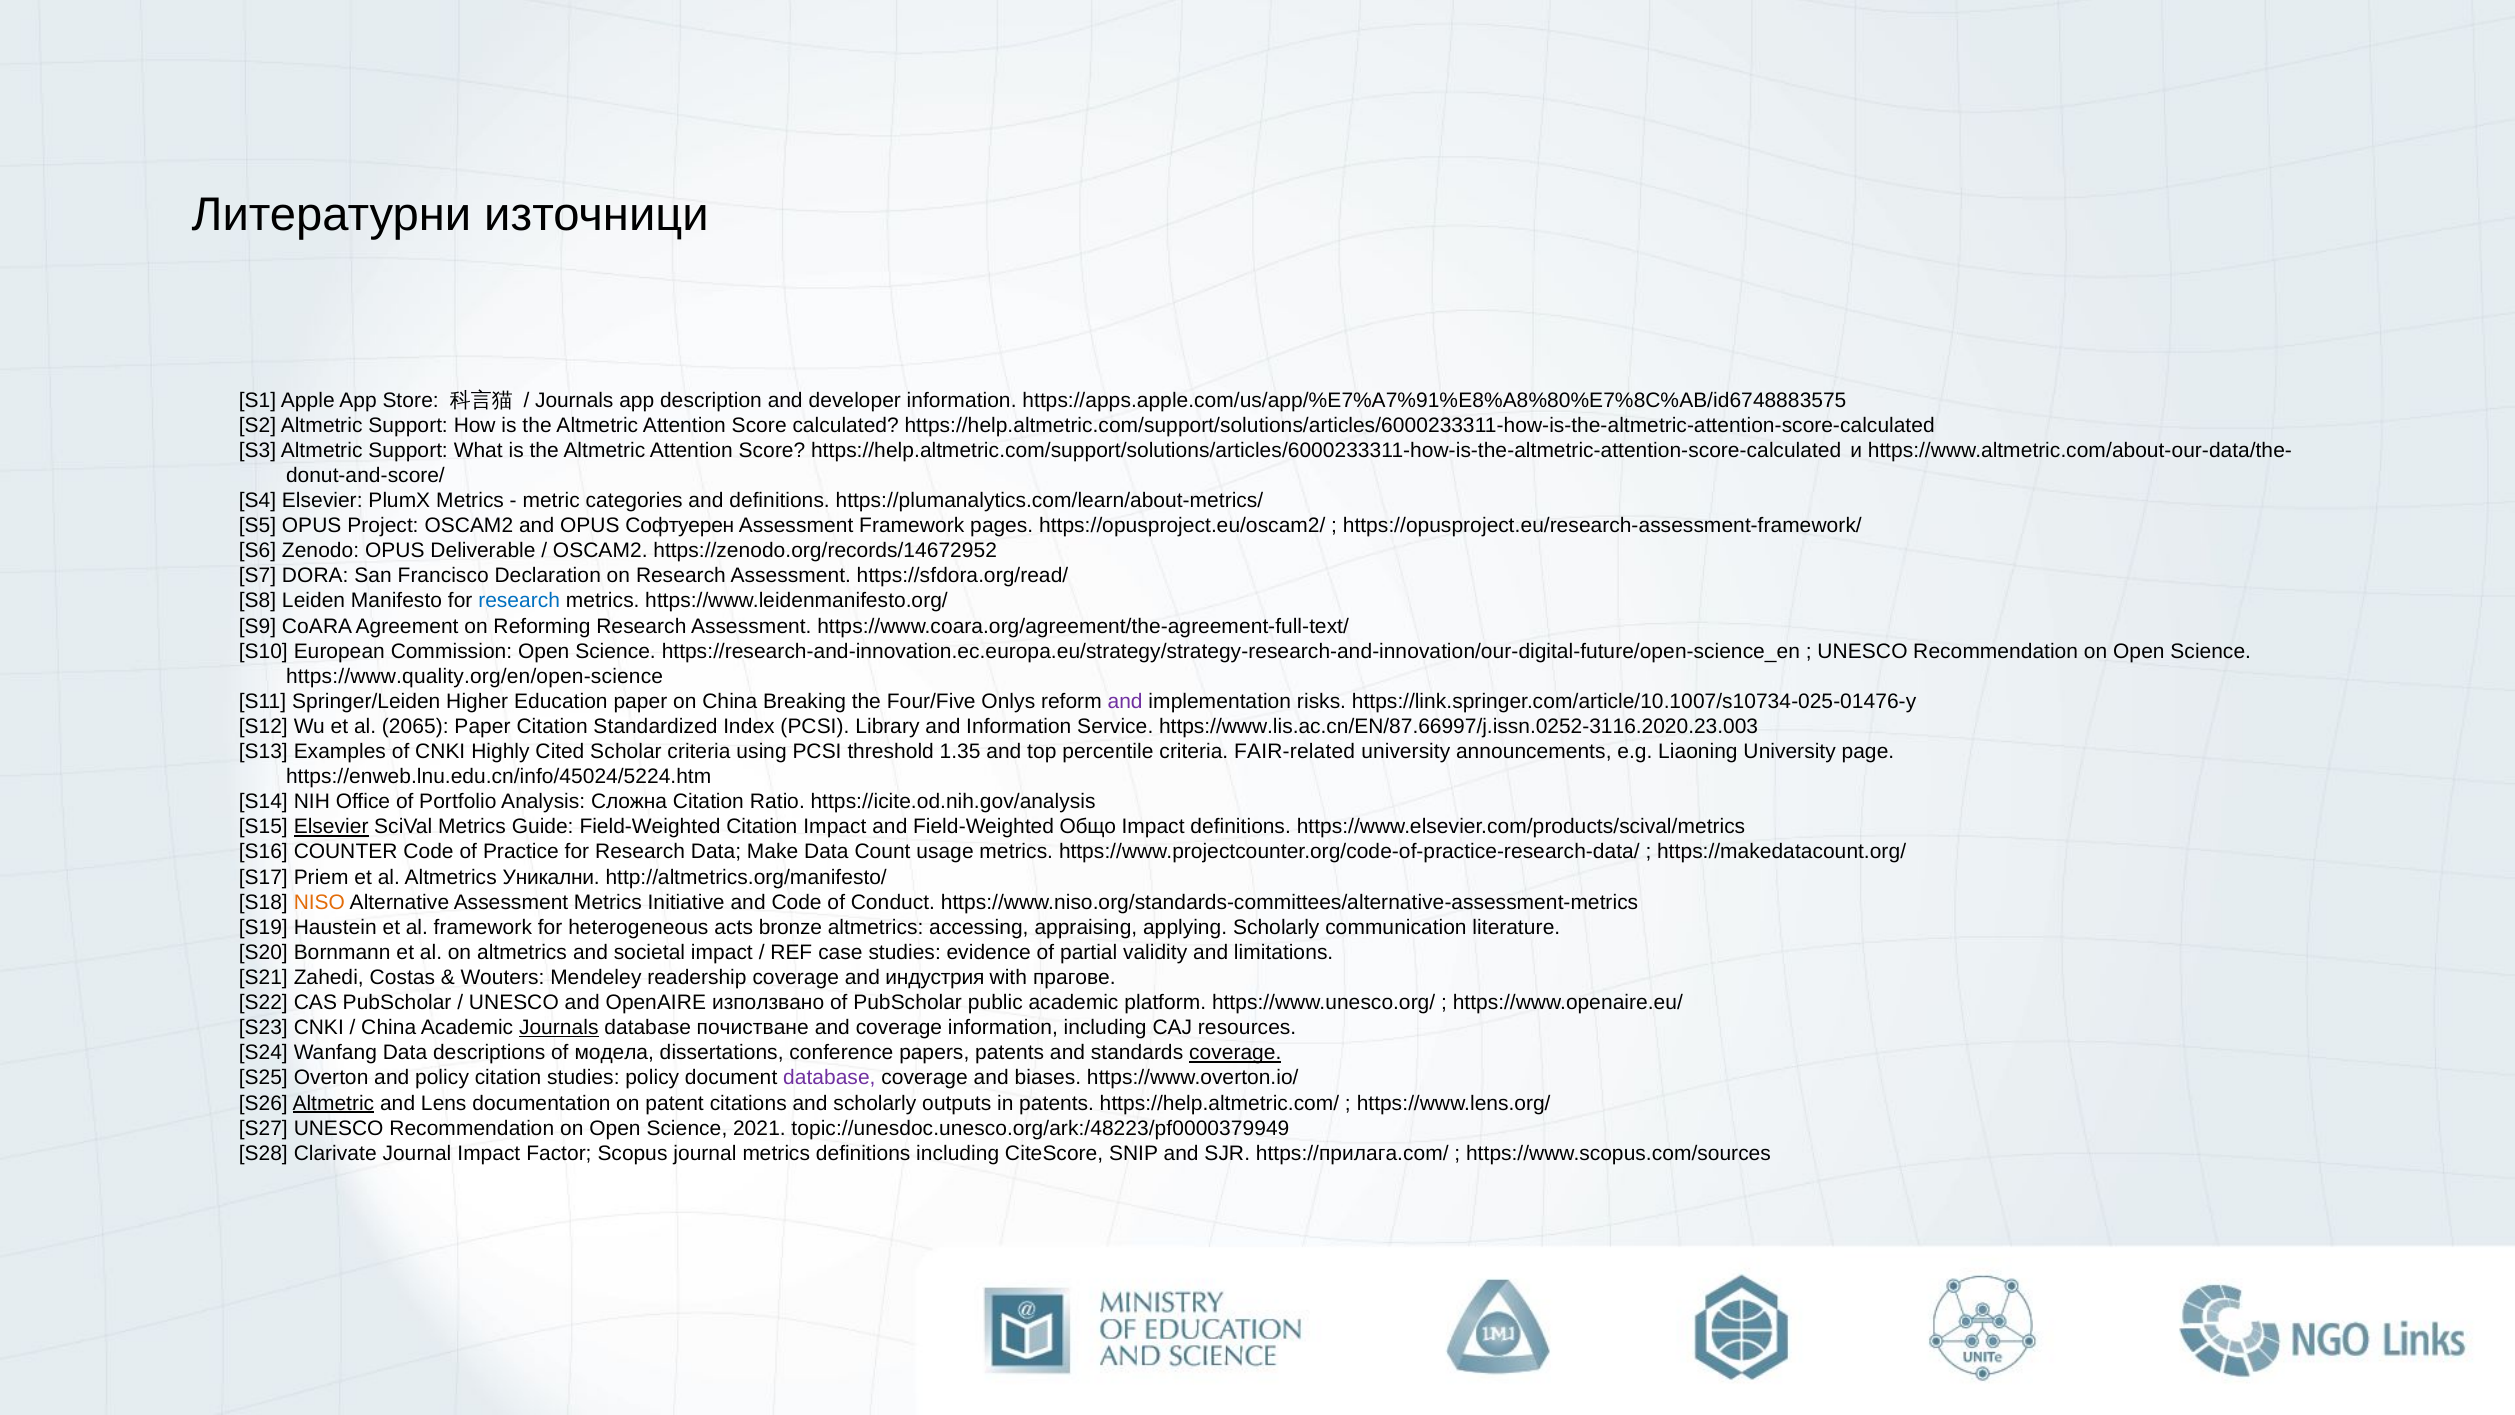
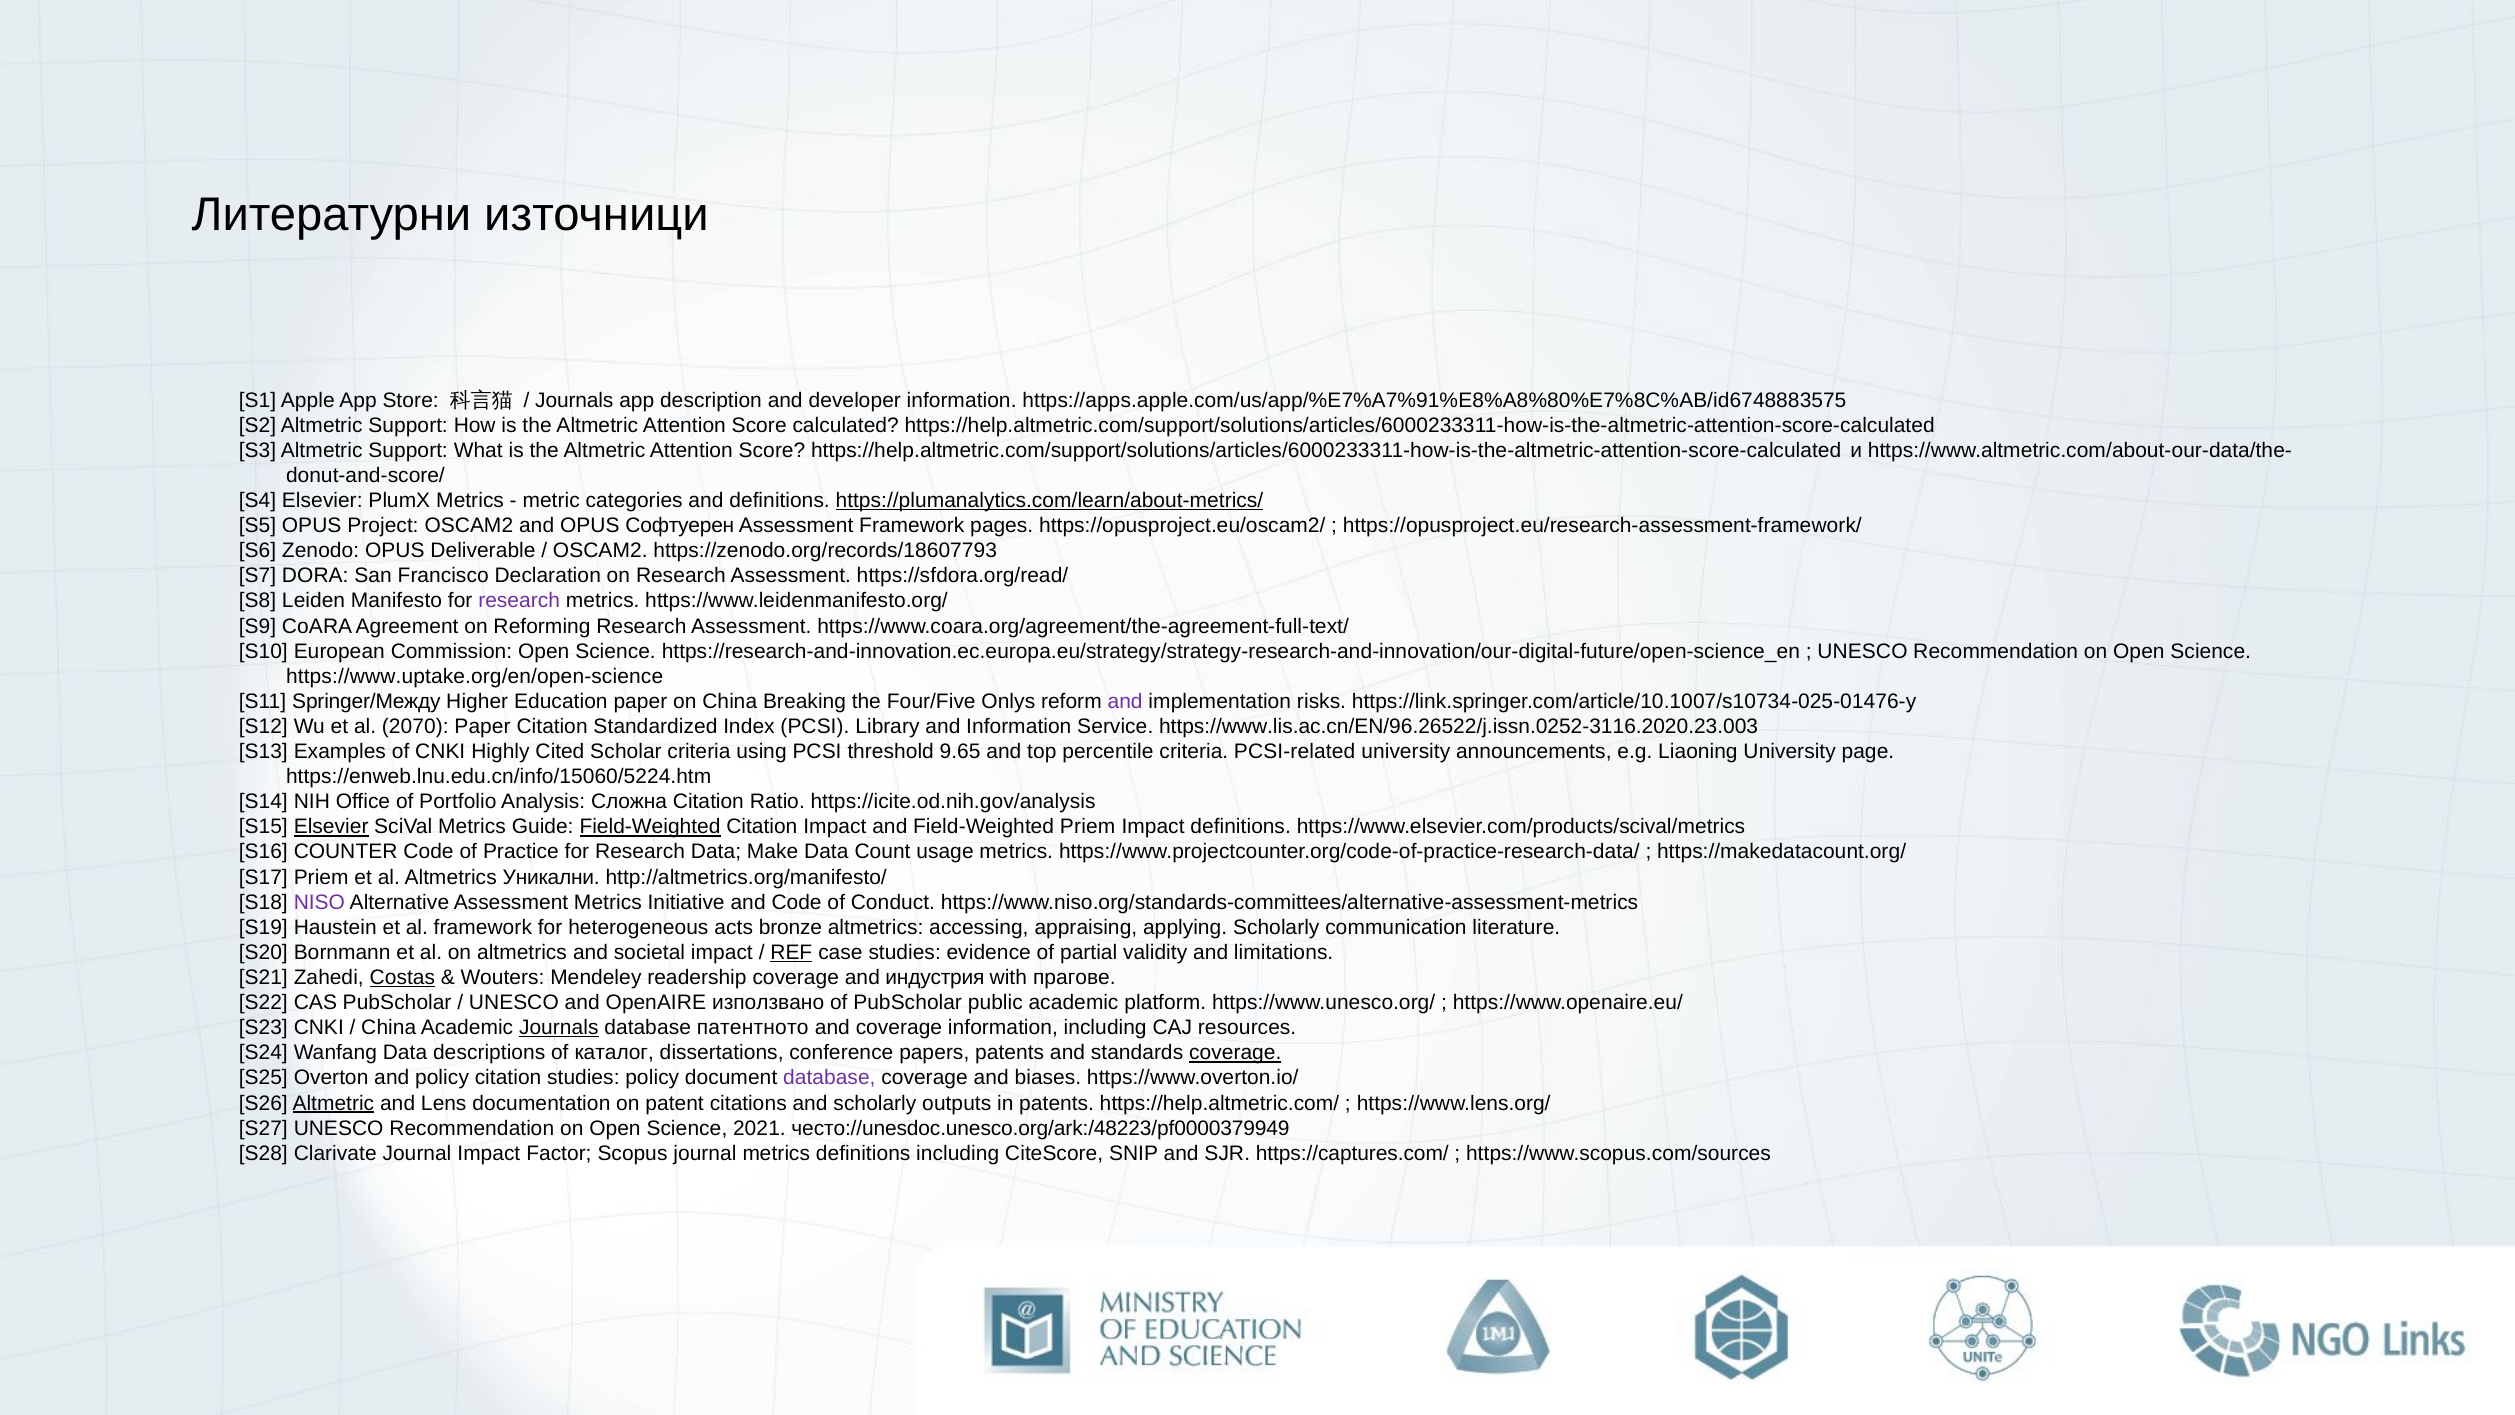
https://plumanalytics.com/learn/about-metrics/ underline: none -> present
https://zenodo.org/records/14672952: https://zenodo.org/records/14672952 -> https://zenodo.org/records/18607793
research at (519, 601) colour: blue -> purple
https://www.quality.org/en/open-science: https://www.quality.org/en/open-science -> https://www.uptake.org/en/open-science
Springer/Leiden: Springer/Leiden -> Springer/Между
2065: 2065 -> 2070
https://www.lis.ac.cn/EN/87.66997/j.issn.0252-3116.2020.23.003: https://www.lis.ac.cn/EN/87.66997/j.issn.0252-3116.2020.23.003 -> https://www.lis.ac.cn/EN/96.26522/j.issn.0252-3116.2020.23.003
1.35: 1.35 -> 9.65
FAIR-related: FAIR-related -> PCSI-related
https://enweb.lnu.edu.cn/info/45024/5224.htm: https://enweb.lnu.edu.cn/info/45024/5224.htm -> https://enweb.lnu.edu.cn/info/15060/5224.htm
Field-Weighted at (650, 827) underline: none -> present
Field-Weighted Общо: Общо -> Priem
NISO colour: orange -> purple
REF underline: none -> present
Costas underline: none -> present
почистване: почистване -> патентното
модела: модела -> каталог
topic://unesdoc.unesco.org/ark:/48223/pf0000379949: topic://unesdoc.unesco.org/ark:/48223/pf0000379949 -> често://unesdoc.unesco.org/ark:/48223/pf0000379949
https://прилага.com/: https://прилага.com/ -> https://captures.com/
